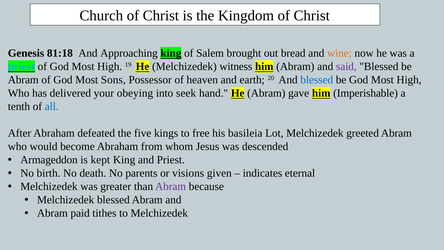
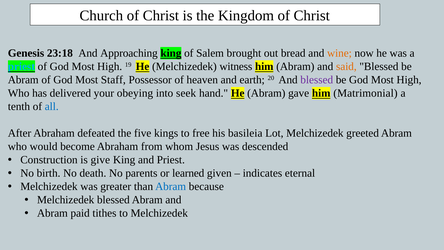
81:18: 81:18 -> 23:18
said colour: purple -> orange
Sons: Sons -> Staff
blessed at (317, 80) colour: blue -> purple
Imperishable: Imperishable -> Matrimonial
Armageddon: Armageddon -> Construction
kept: kept -> give
visions: visions -> learned
Abram at (171, 186) colour: purple -> blue
